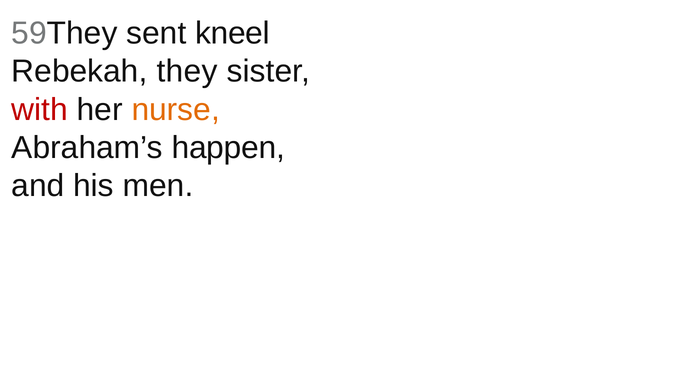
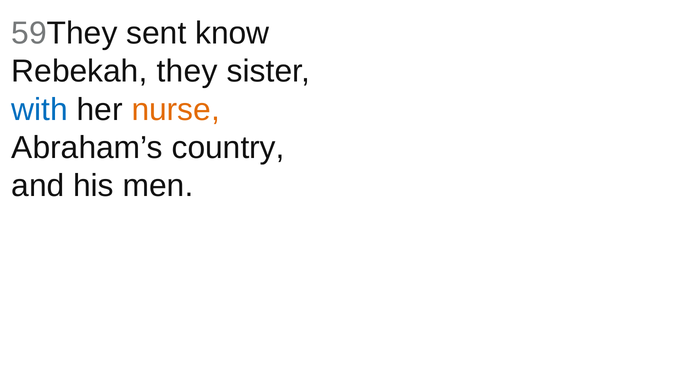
kneel: kneel -> know
with colour: red -> blue
happen: happen -> country
